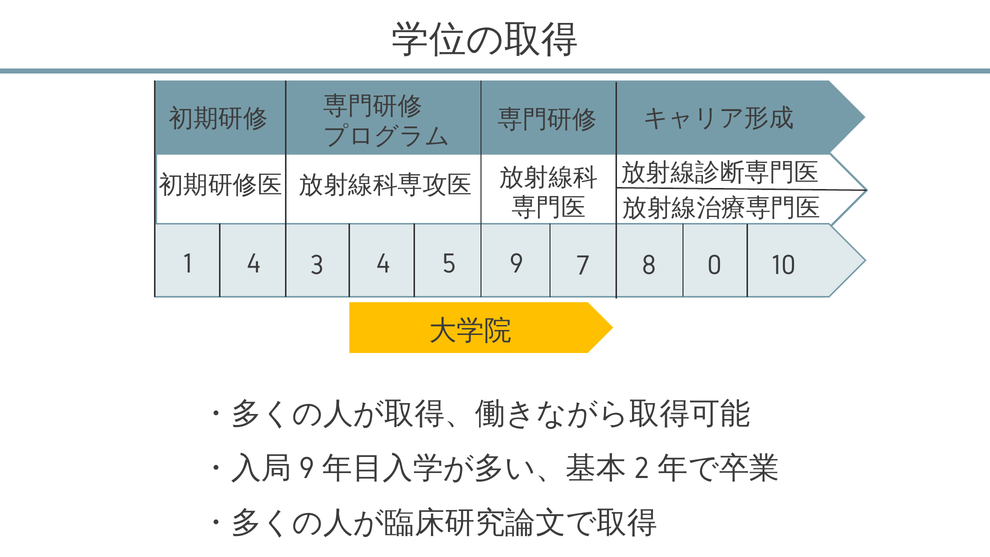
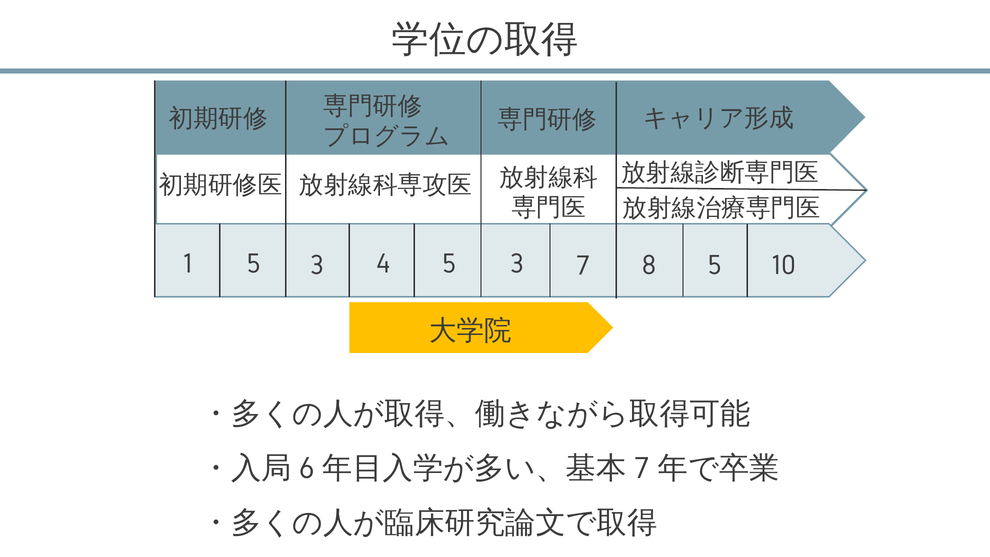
1 4: 4 -> 5
4 9: 9 -> 3
8 0: 0 -> 5
9 at (307, 468): 9 -> 6
2 at (642, 468): 2 -> 7
